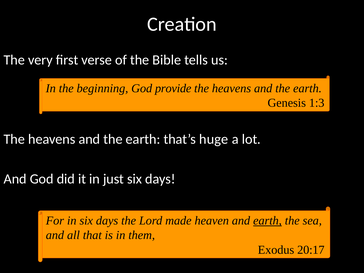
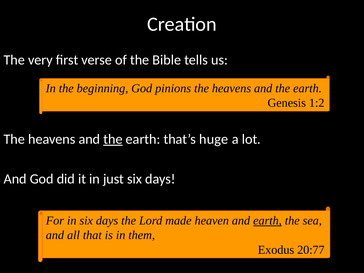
provide: provide -> pinions
1:3: 1:3 -> 1:2
the at (113, 139) underline: none -> present
20:17: 20:17 -> 20:77
